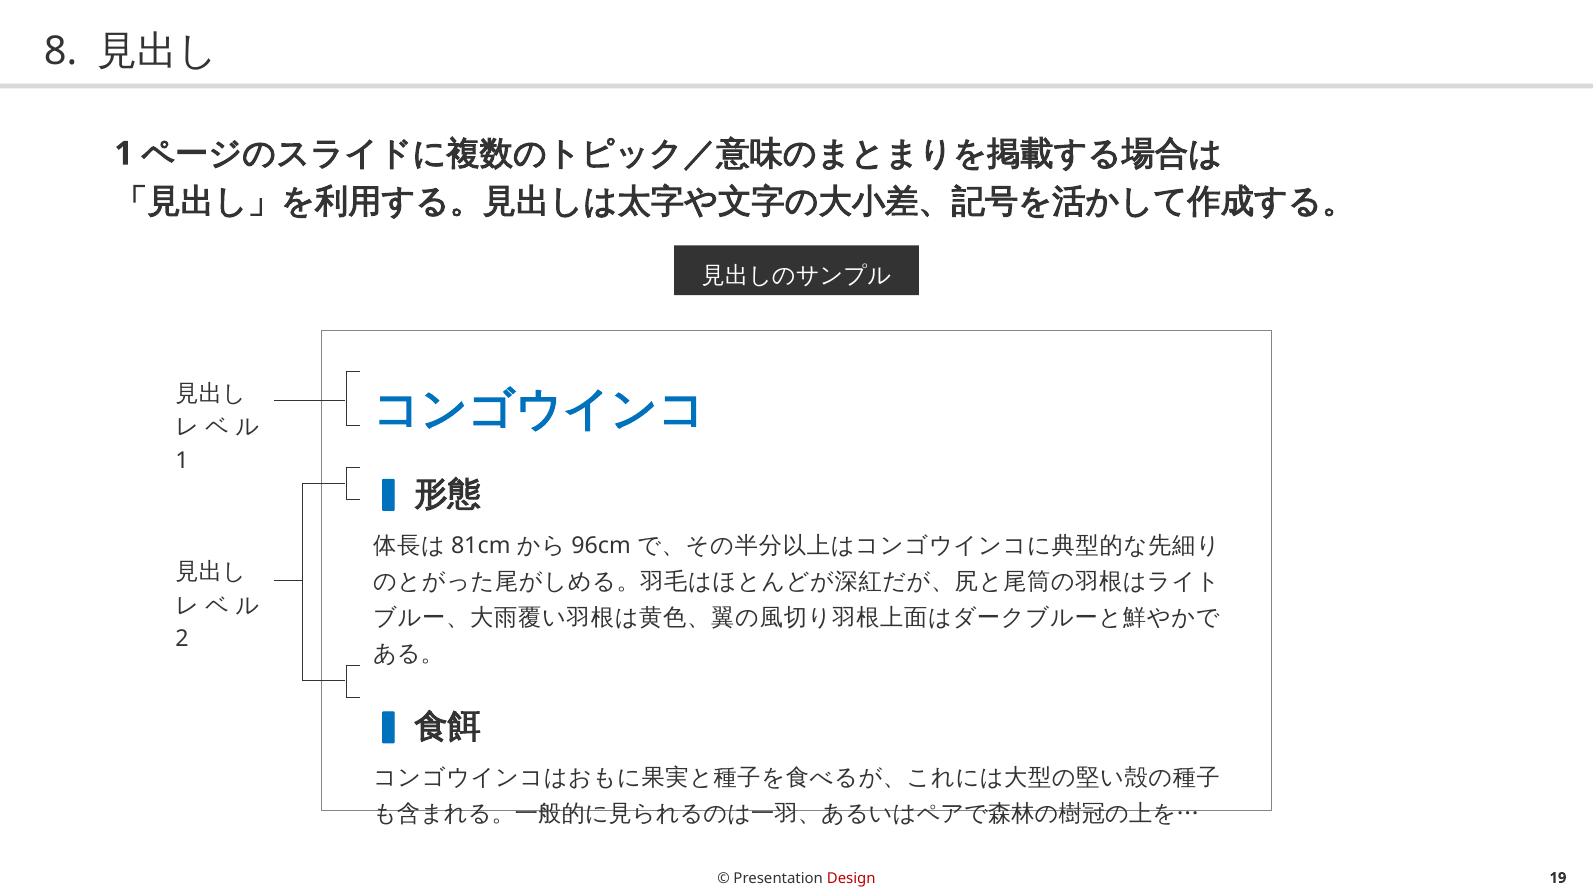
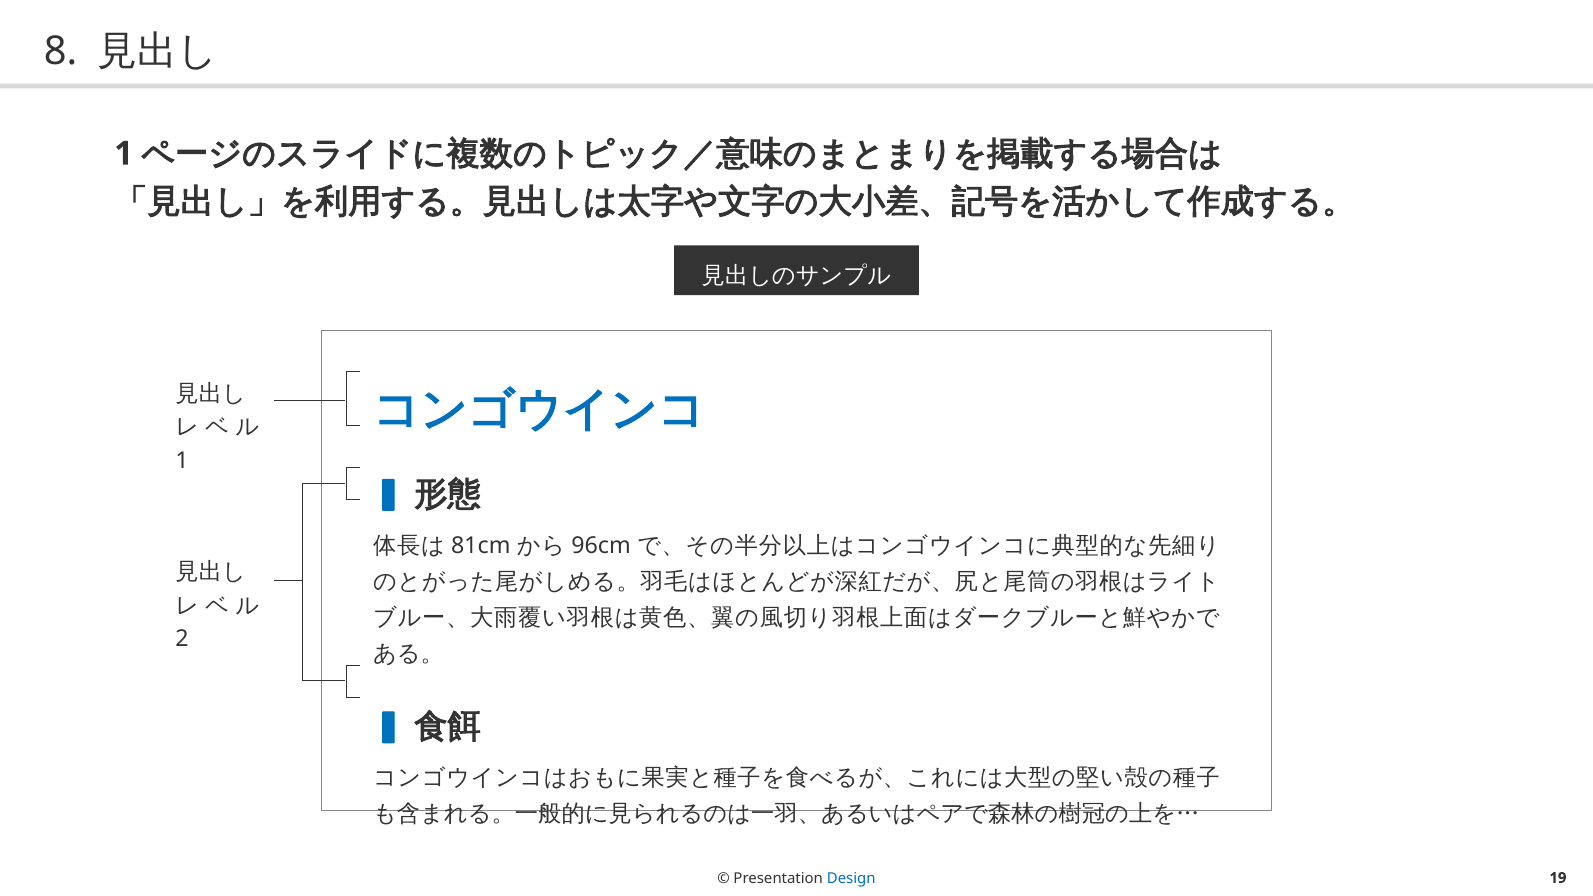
Design colour: red -> blue
